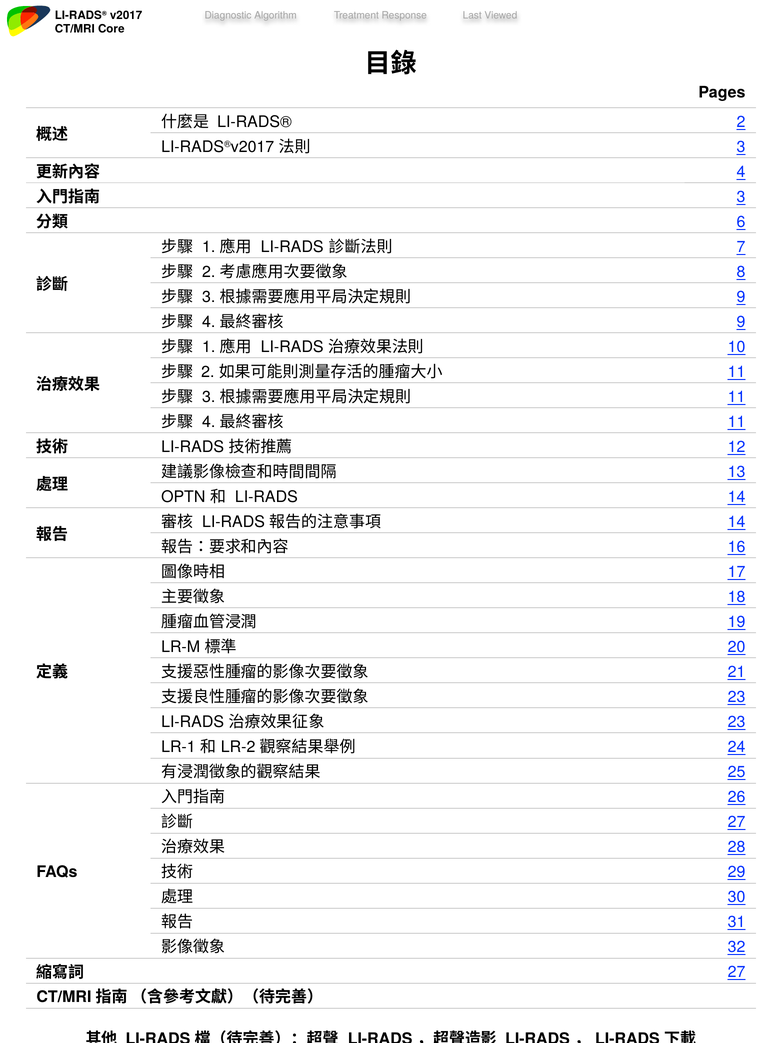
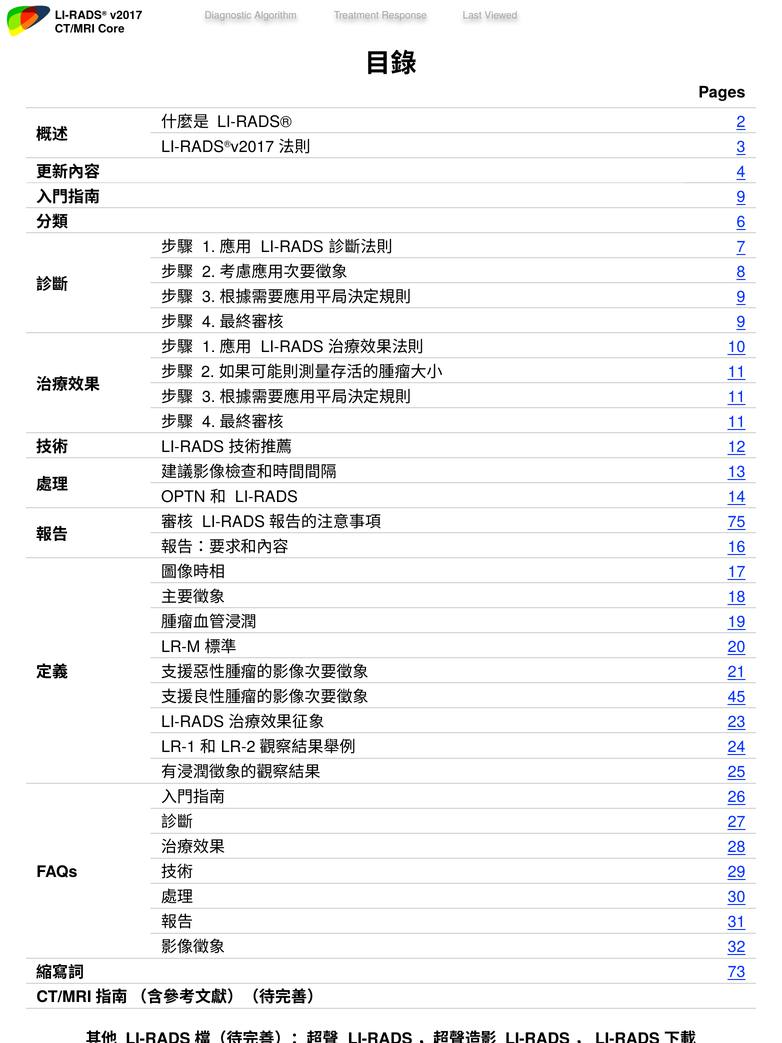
3 at (741, 197): 3 -> 9
14 at (737, 522): 14 -> 75
23 at (737, 697): 23 -> 45
27 at (737, 972): 27 -> 73
